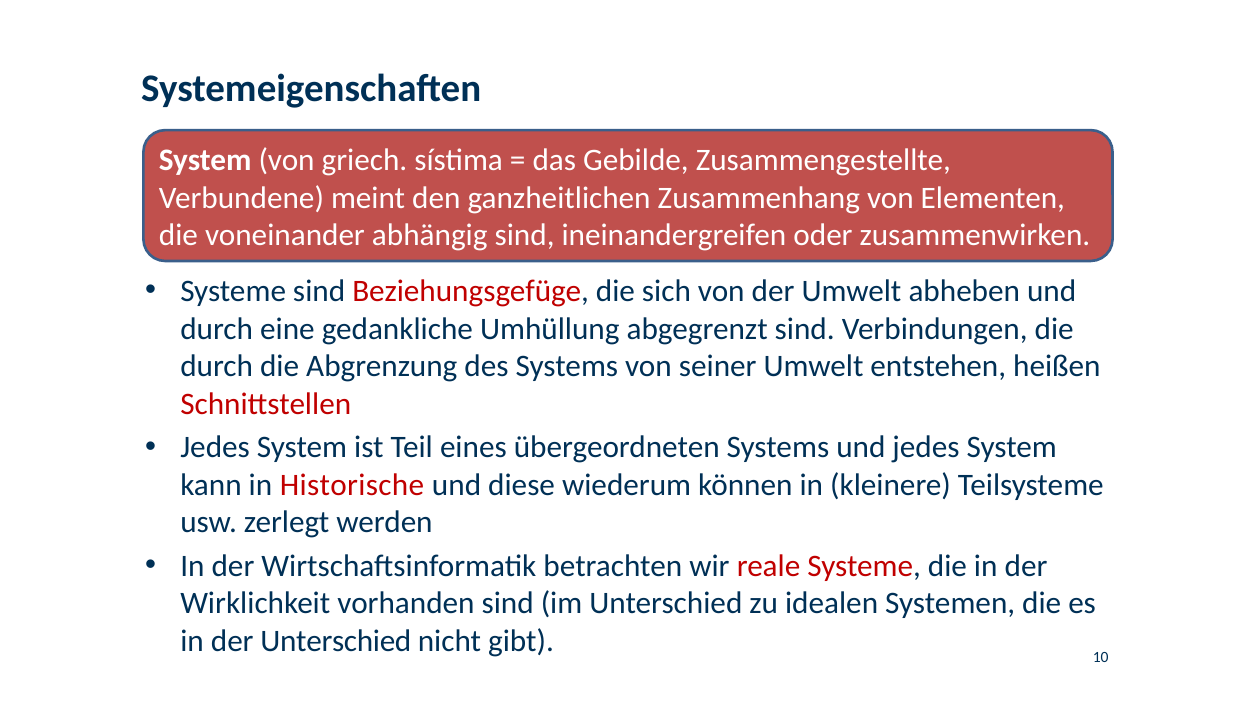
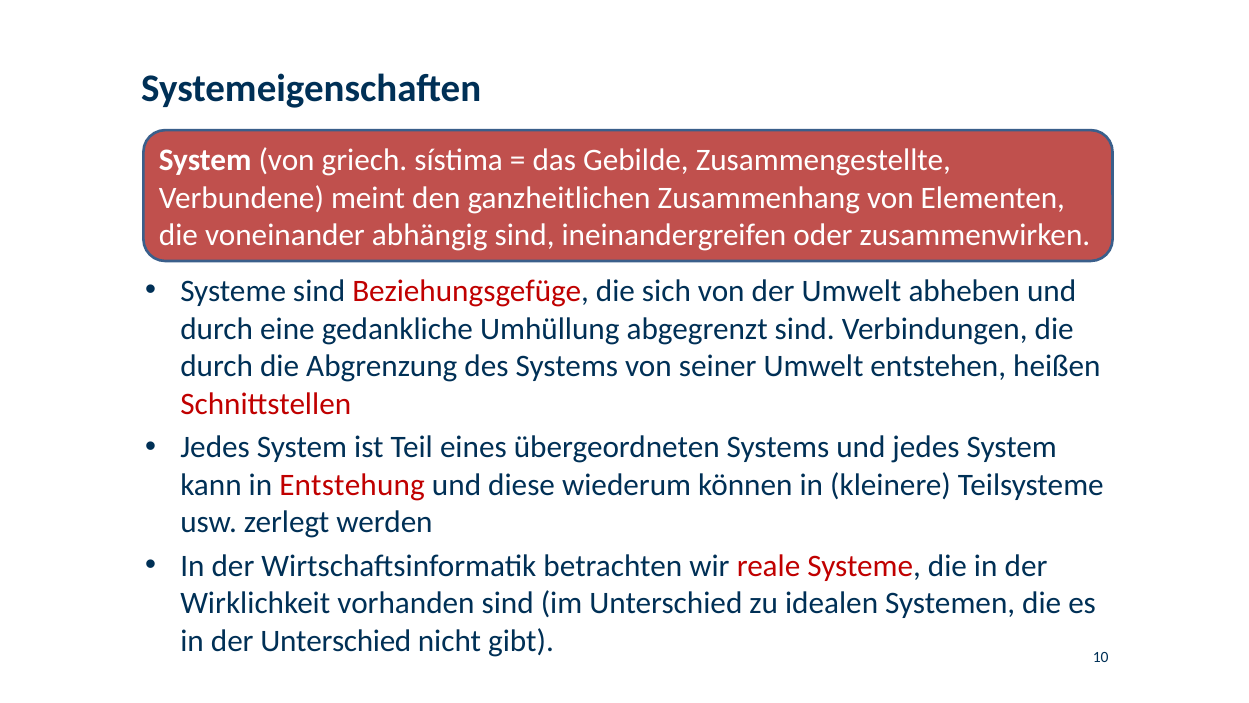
Historische: Historische -> Entstehung
